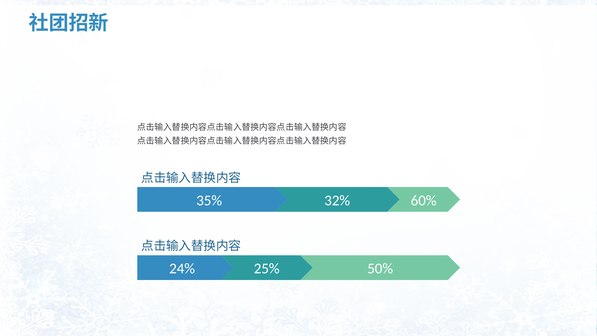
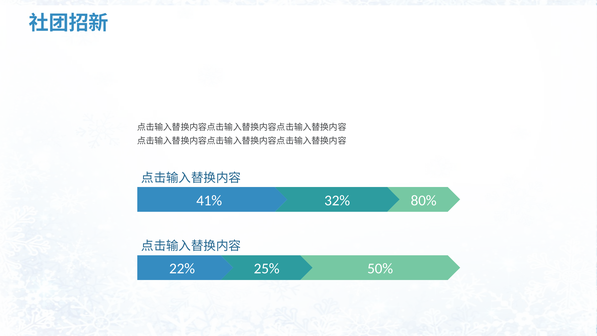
35%: 35% -> 41%
60%: 60% -> 80%
24%: 24% -> 22%
